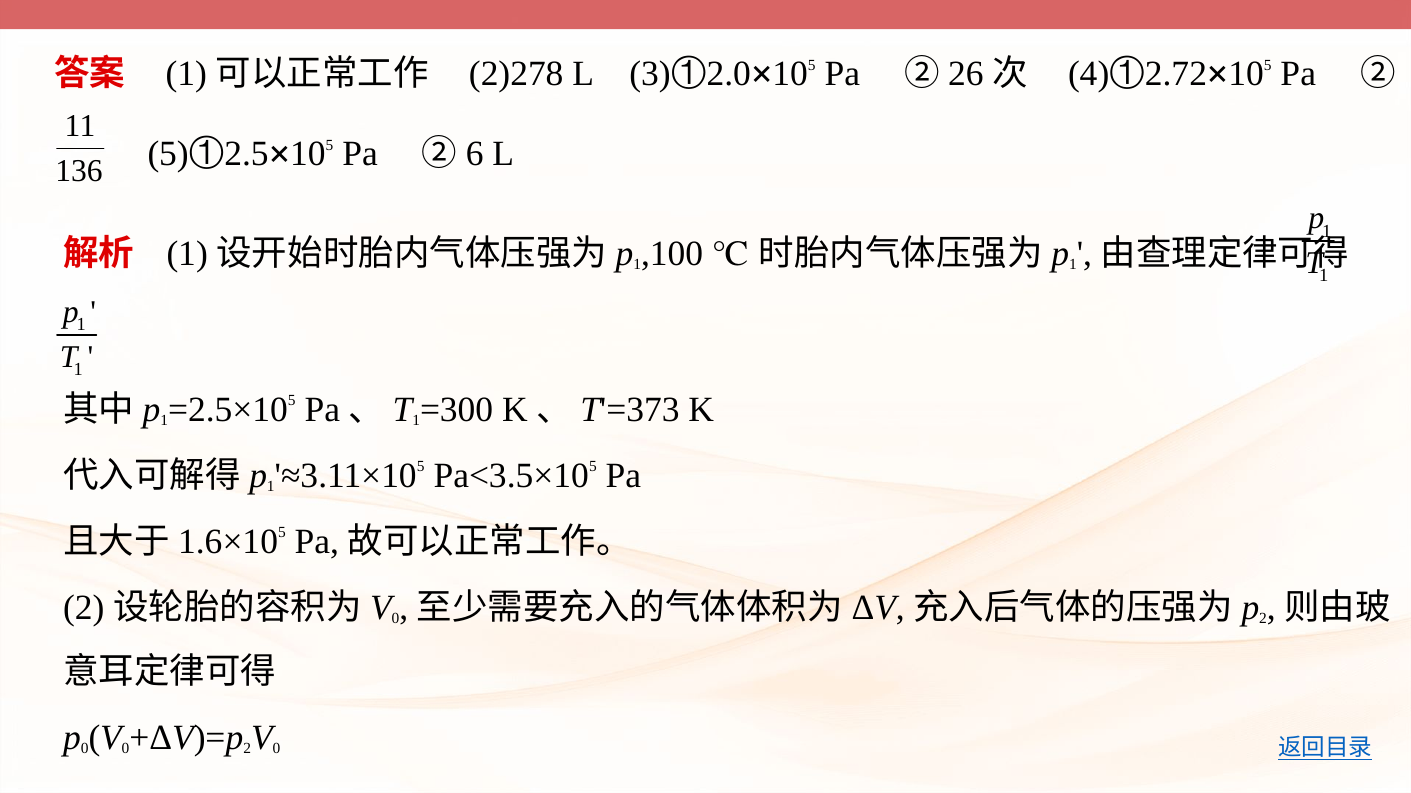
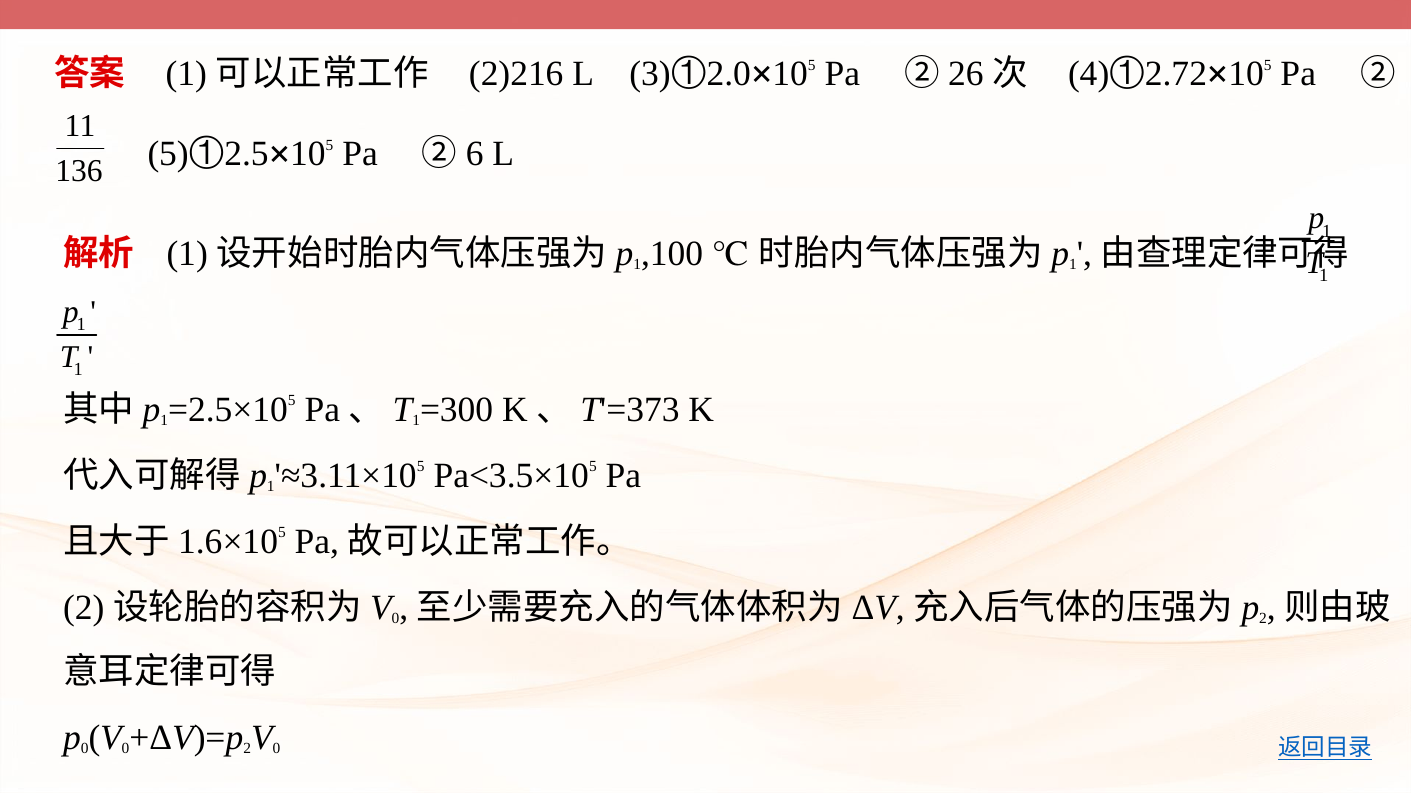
2)278: 2)278 -> 2)216
